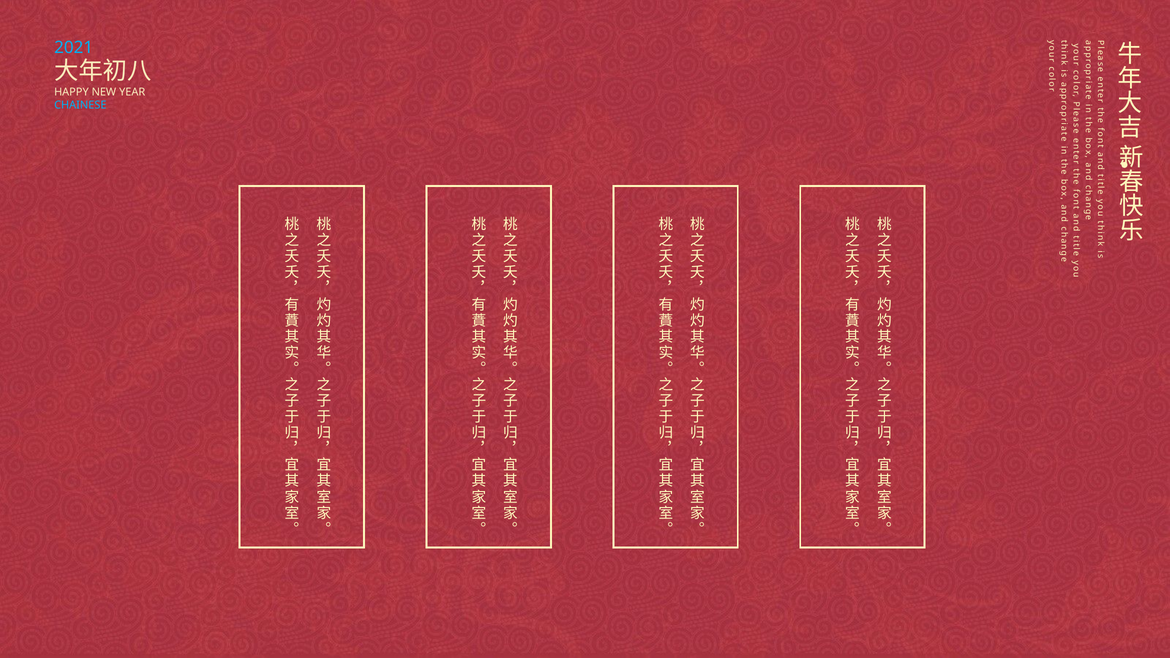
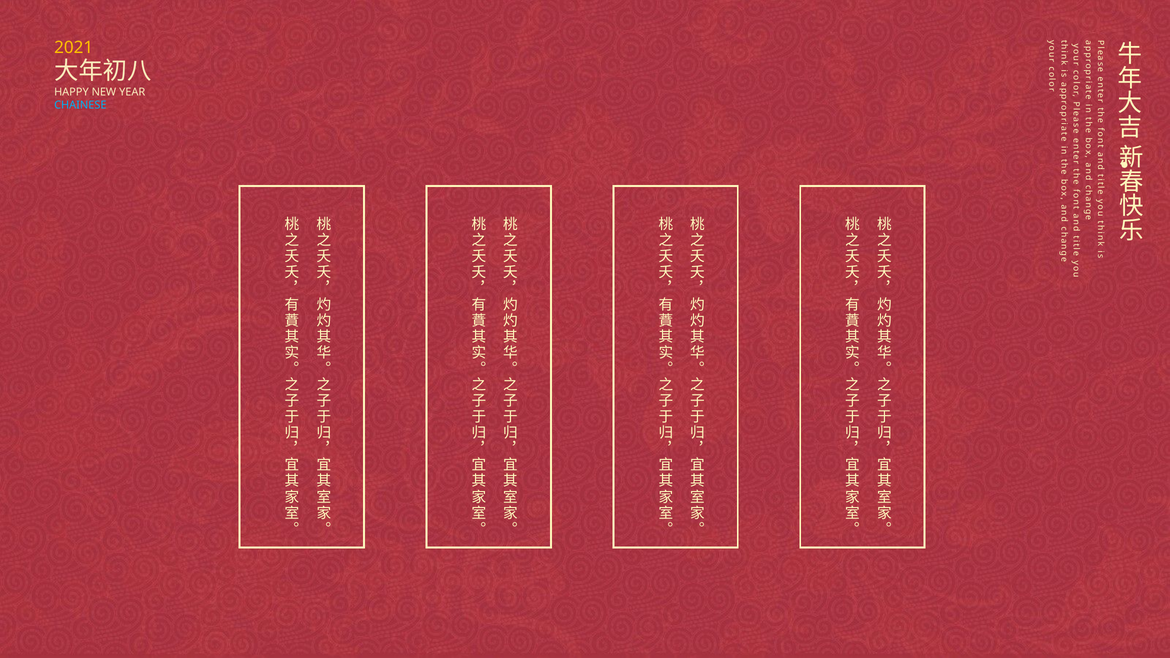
2021 colour: light blue -> yellow
